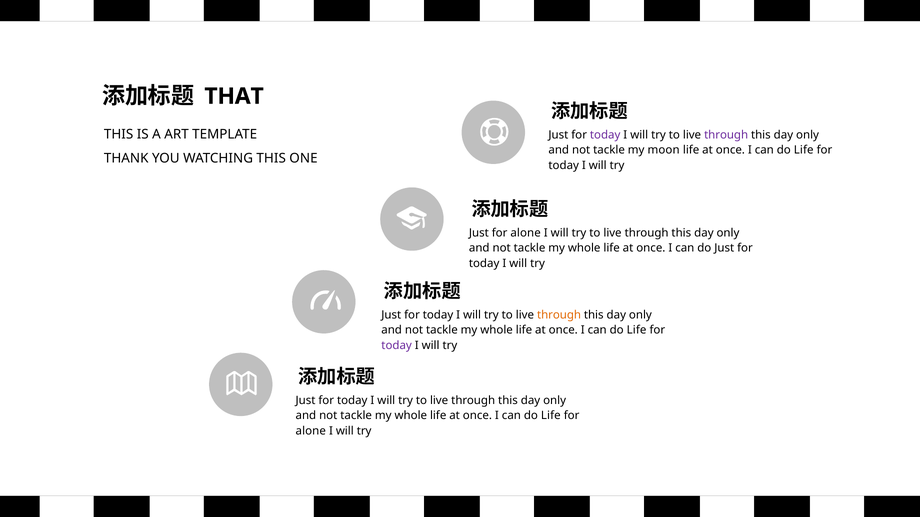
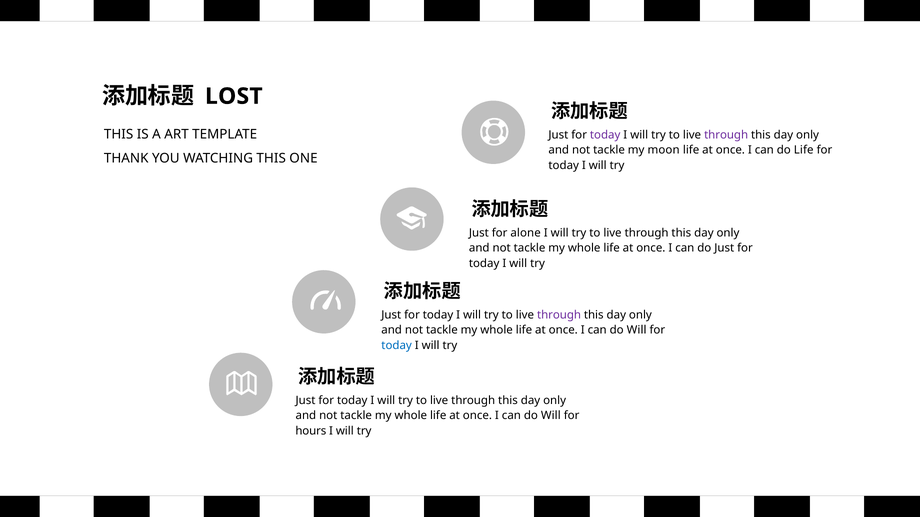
THAT: THAT -> LOST
through at (559, 315) colour: orange -> purple
Life at (637, 330): Life -> Will
today at (397, 346) colour: purple -> blue
Life at (551, 416): Life -> Will
alone at (311, 431): alone -> hours
